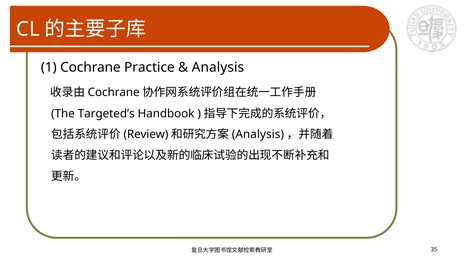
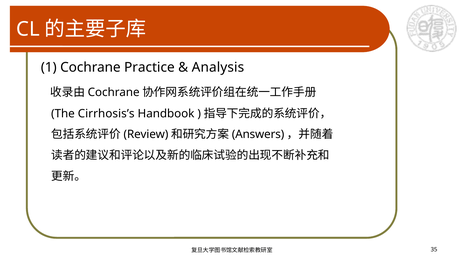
Targeted’s: Targeted’s -> Cirrhosis’s
Analysis at (258, 134): Analysis -> Answers
